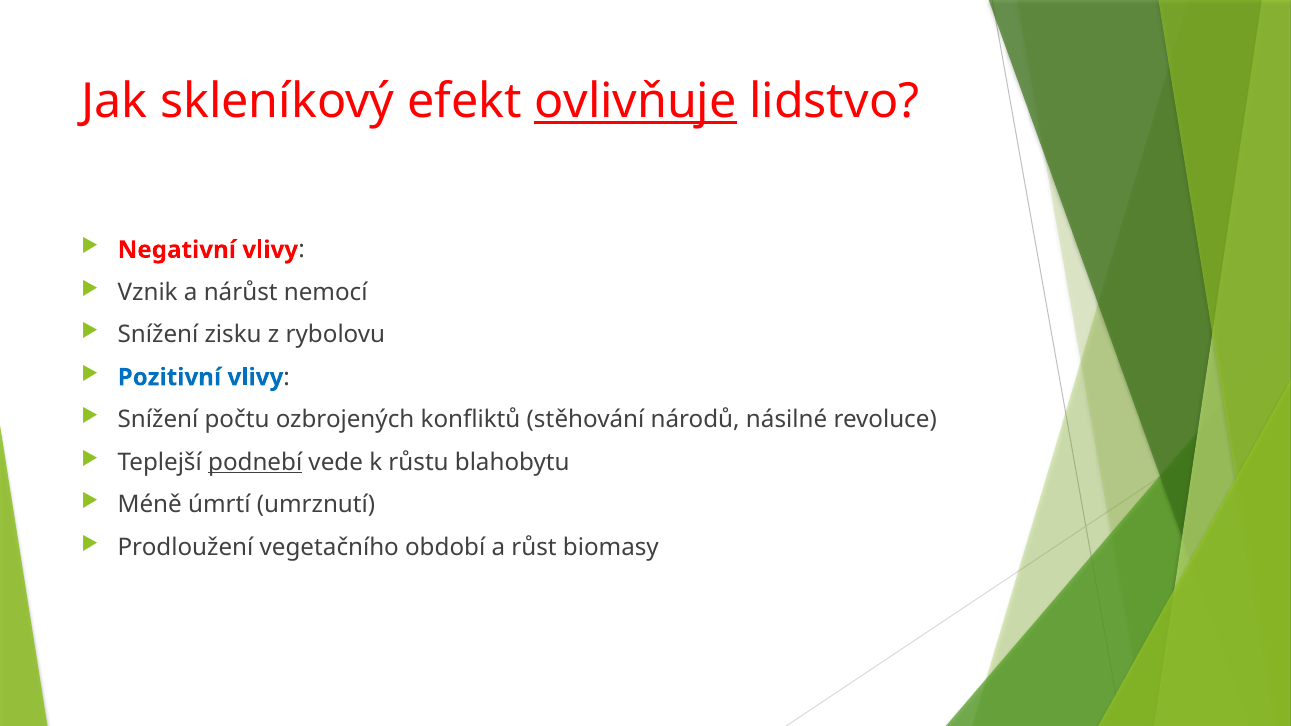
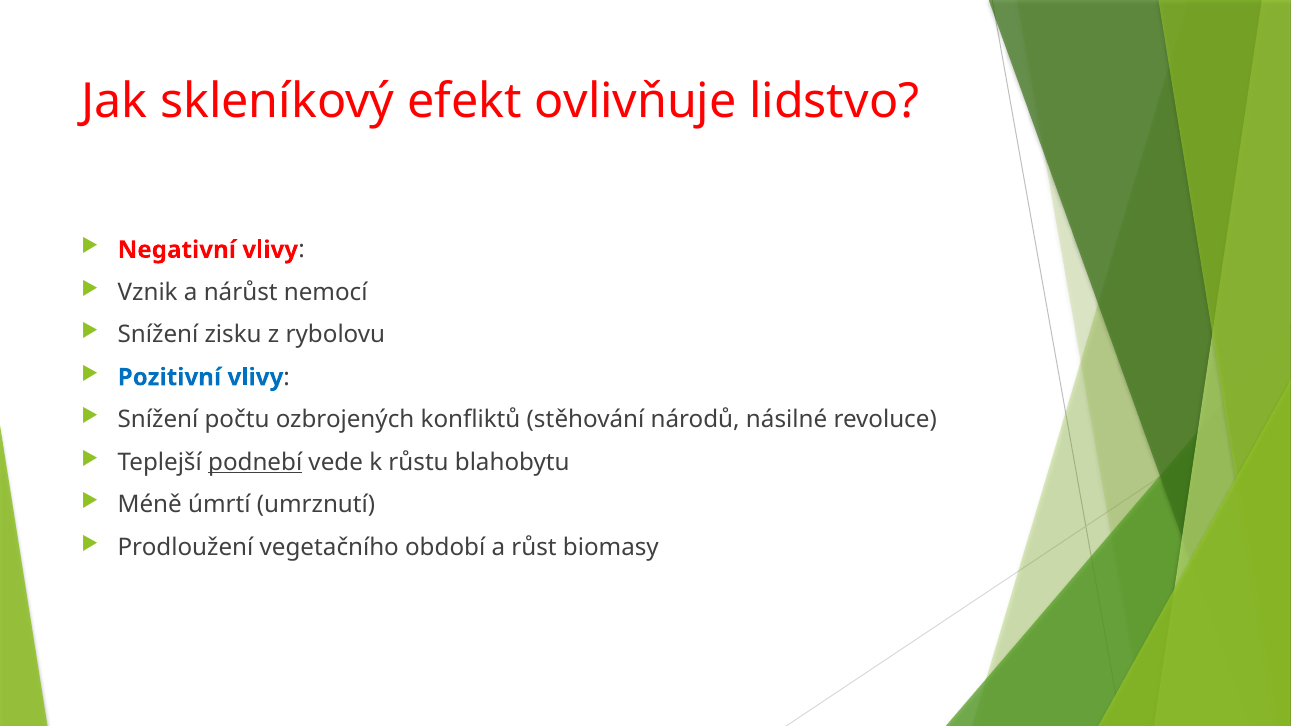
ovlivňuje underline: present -> none
